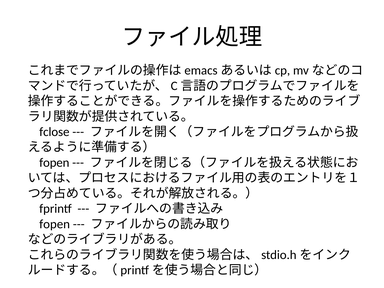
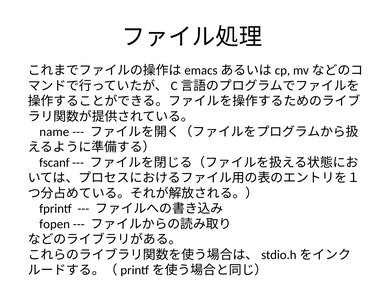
fclose: fclose -> name
fopen at (54, 163): fopen -> fscanf
